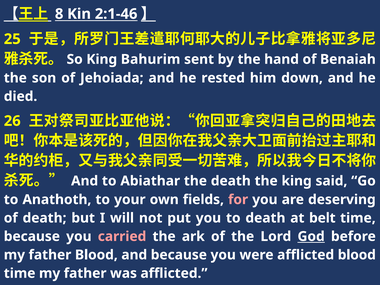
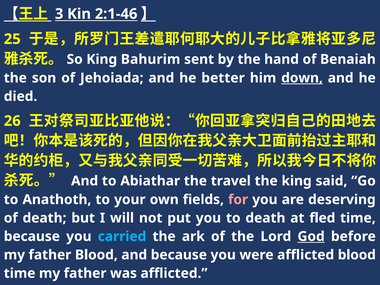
8: 8 -> 3
rested: rested -> better
down underline: none -> present
the death: death -> travel
belt: belt -> fled
carried colour: pink -> light blue
